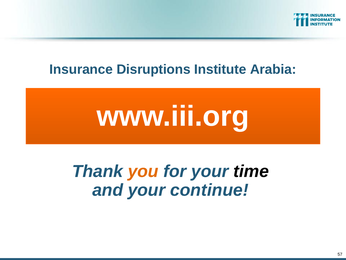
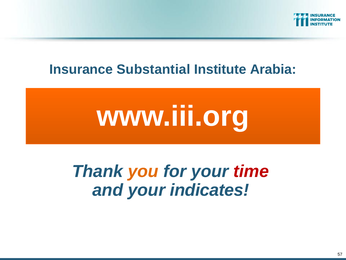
Disruptions: Disruptions -> Substantial
time colour: black -> red
continue: continue -> indicates
